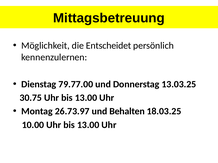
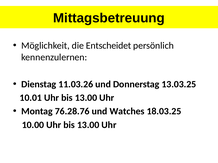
79.77.00: 79.77.00 -> 11.03.26
30.75: 30.75 -> 10.01
26.73.97: 26.73.97 -> 76.28.76
Behalten: Behalten -> Watches
